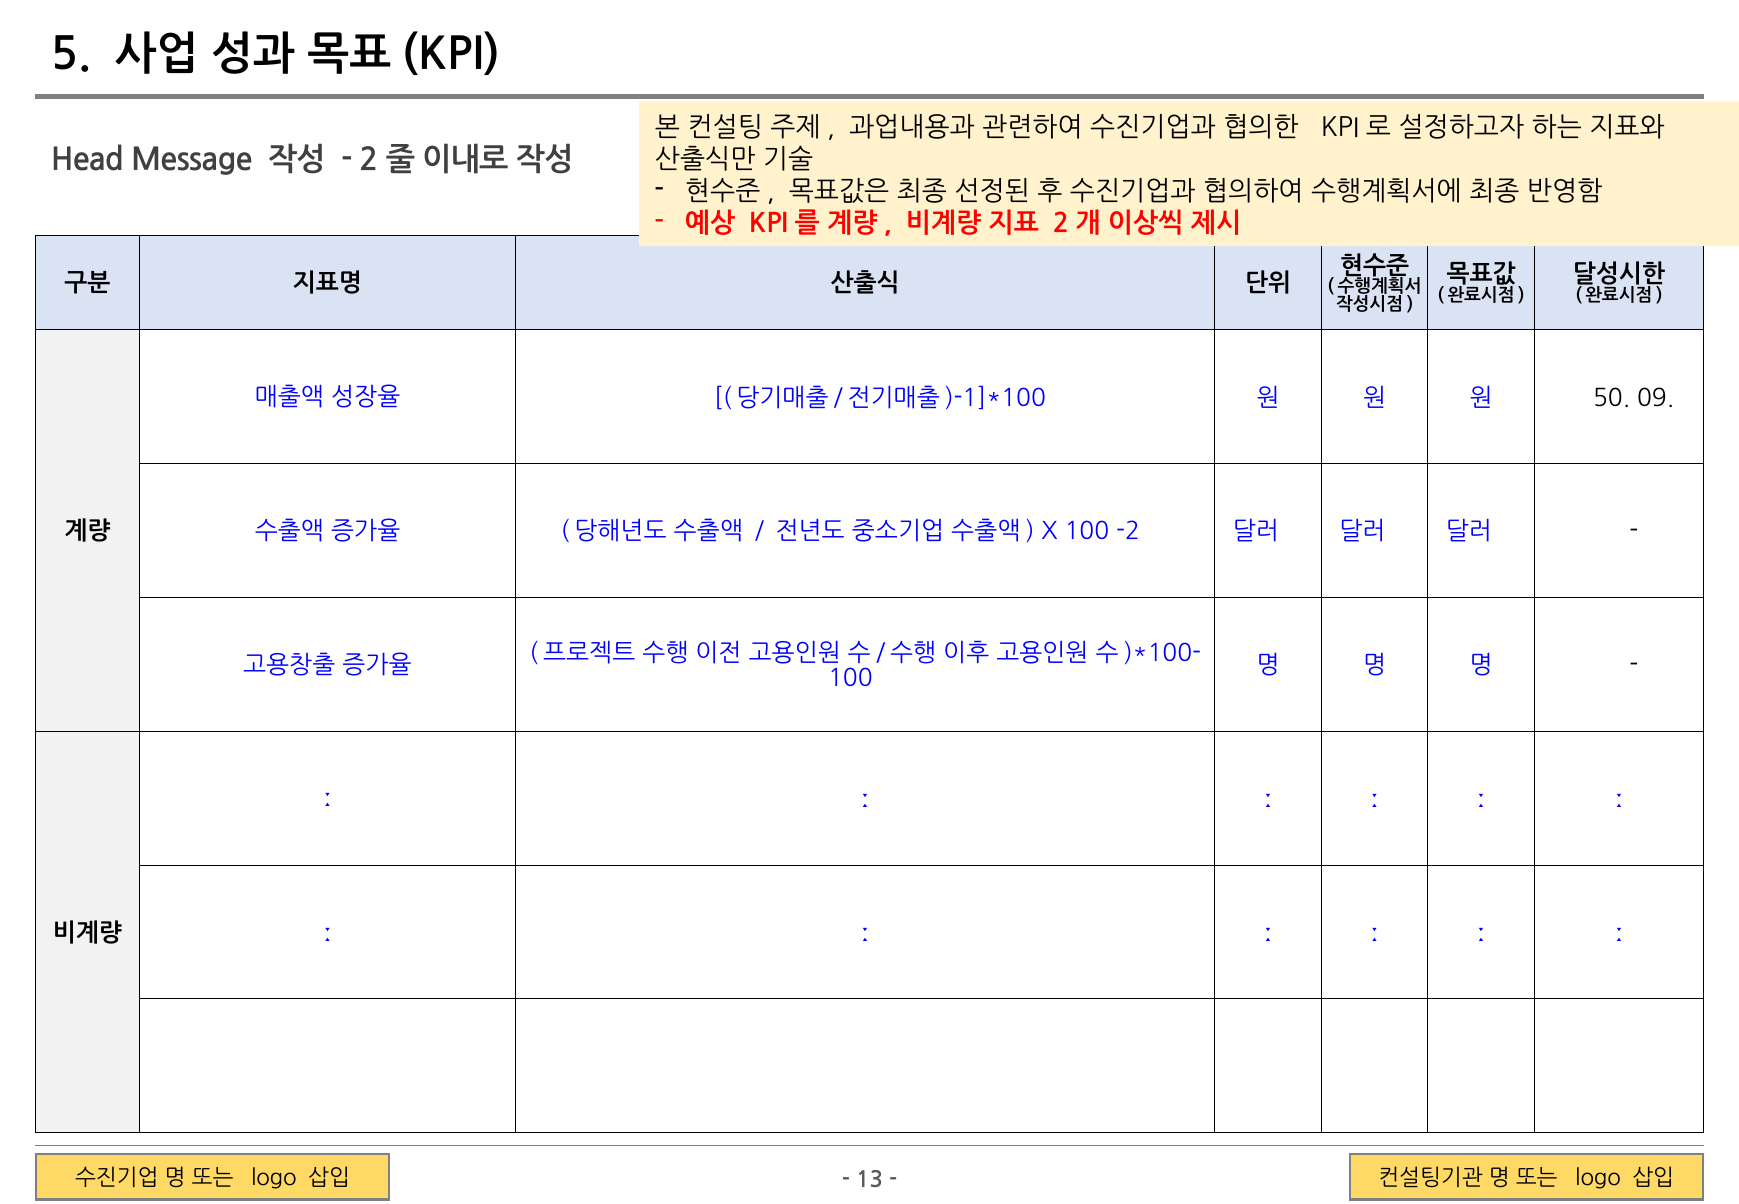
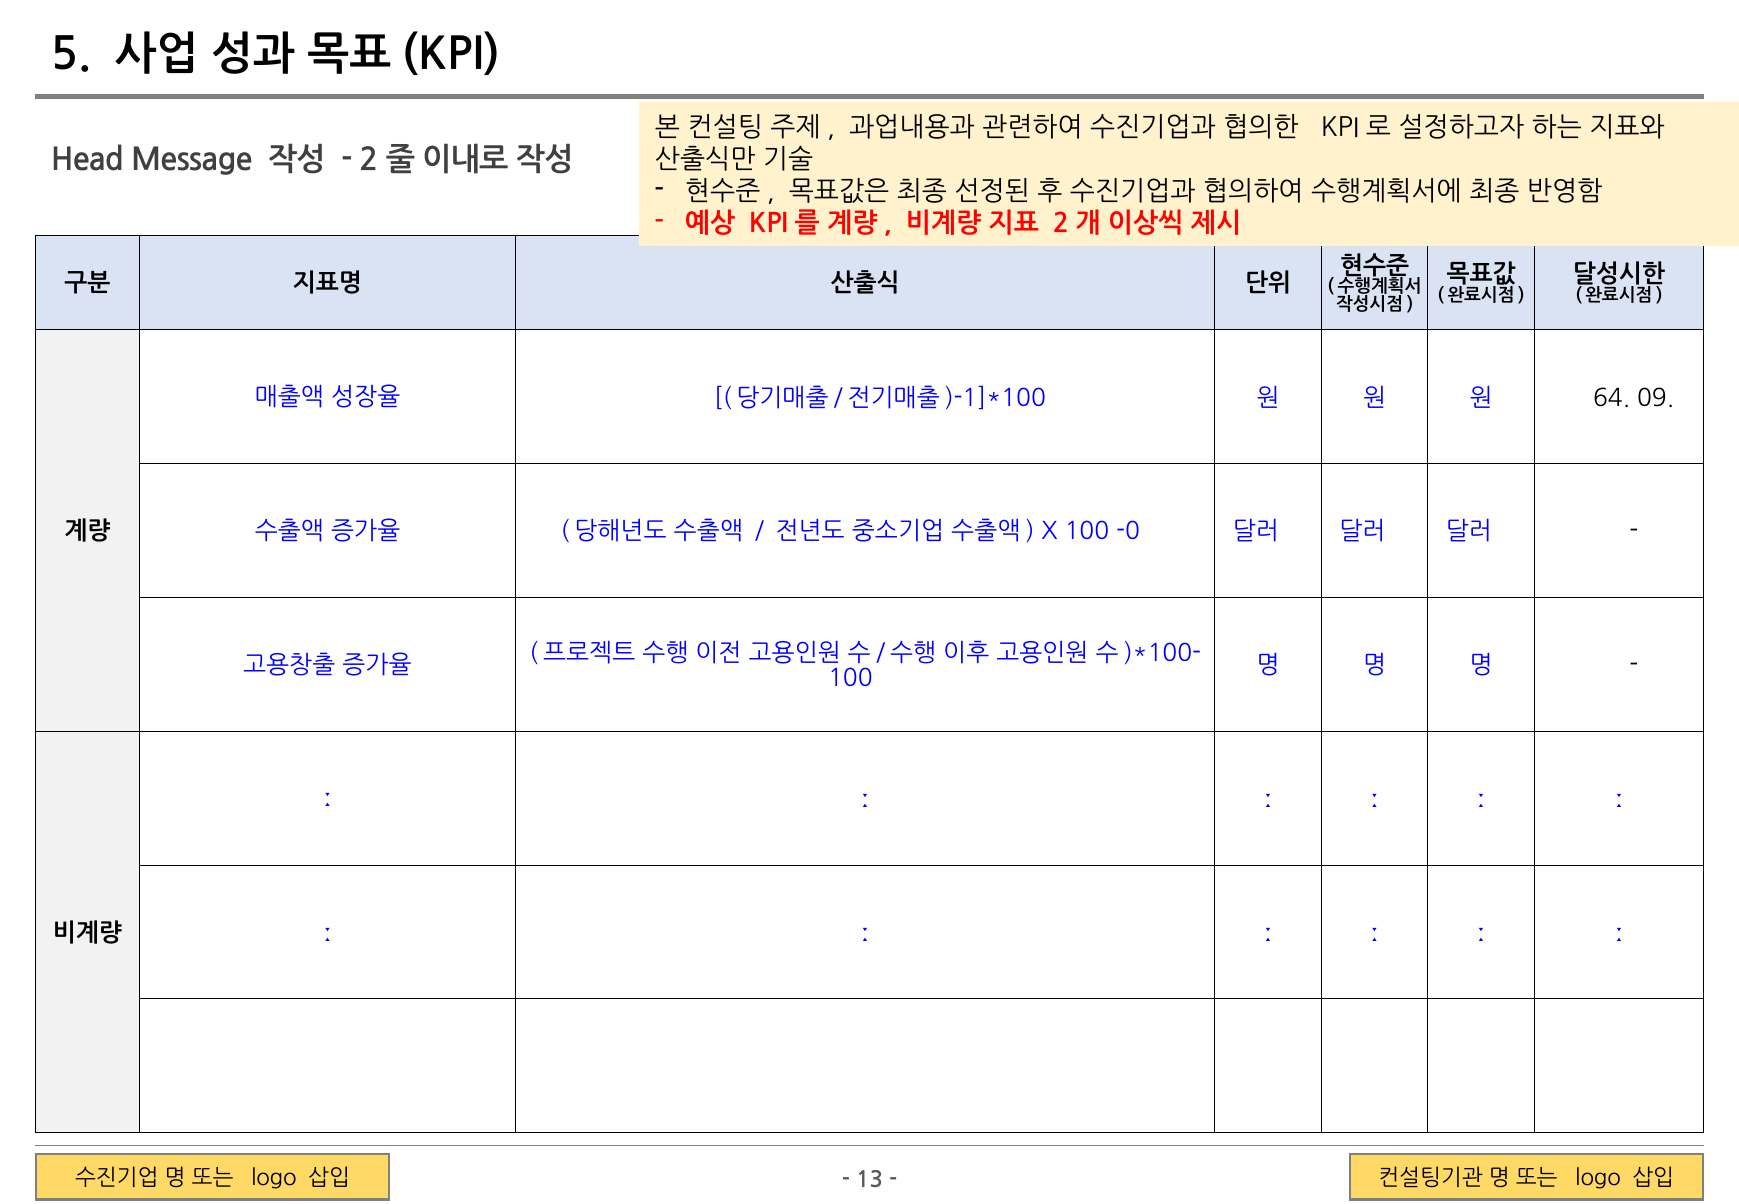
50: 50 -> 64
-2: -2 -> -0
